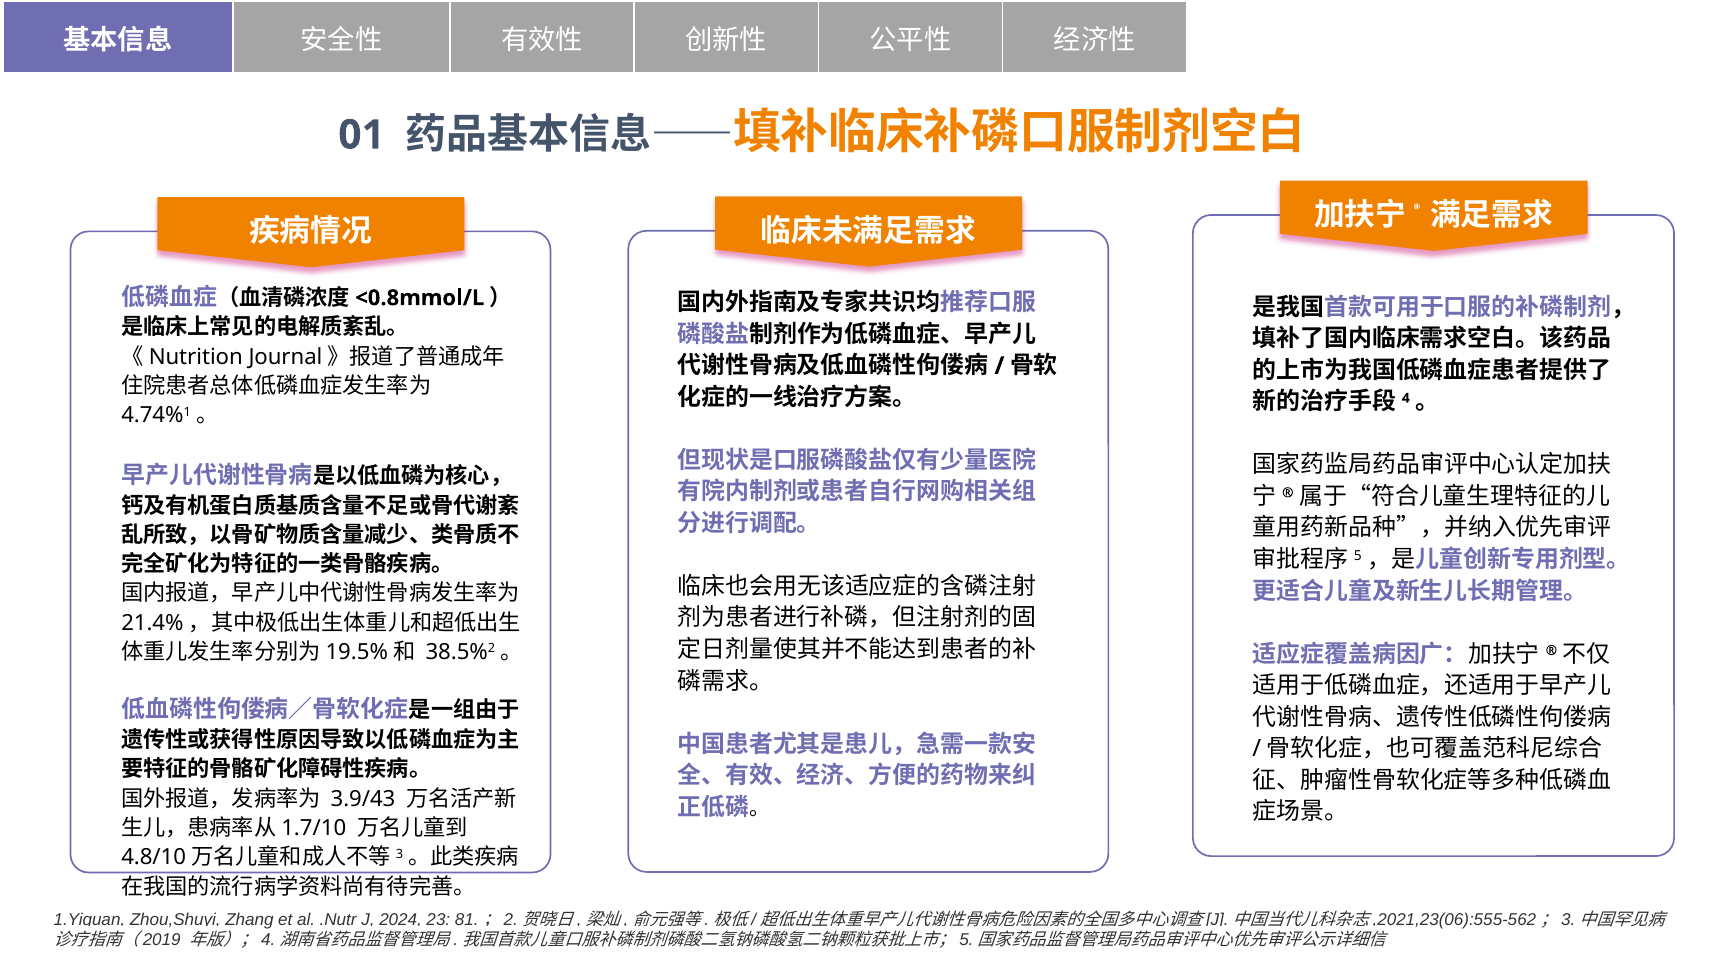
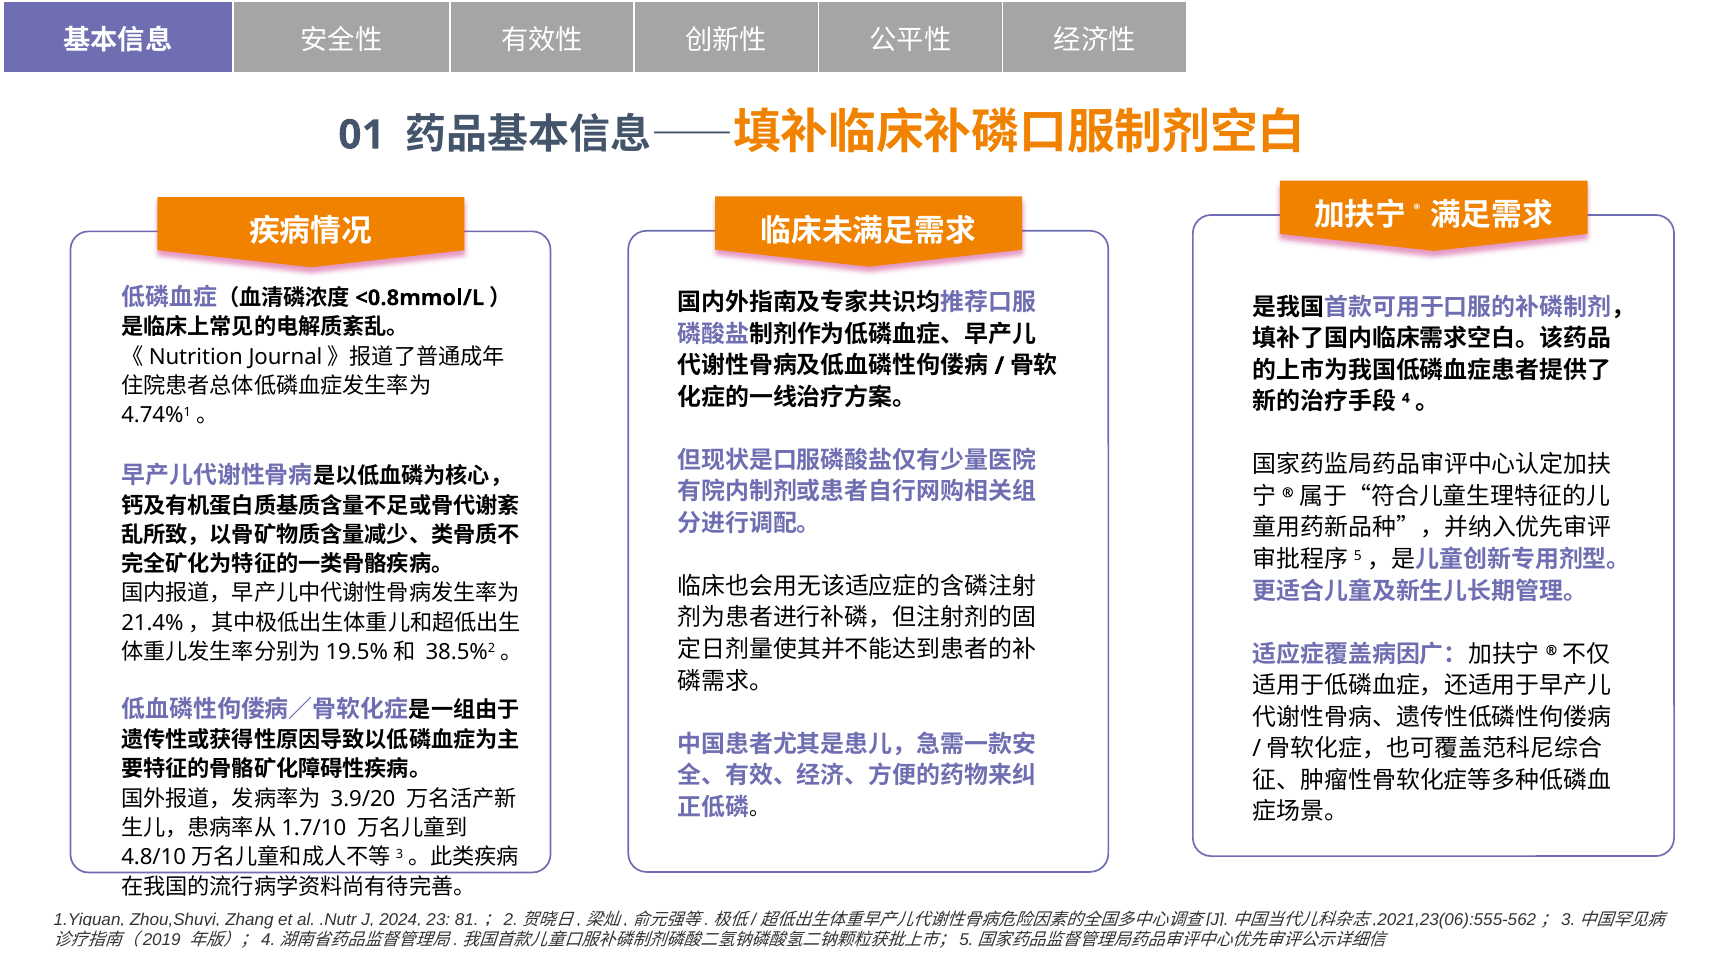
3.9/43: 3.9/43 -> 3.9/20
